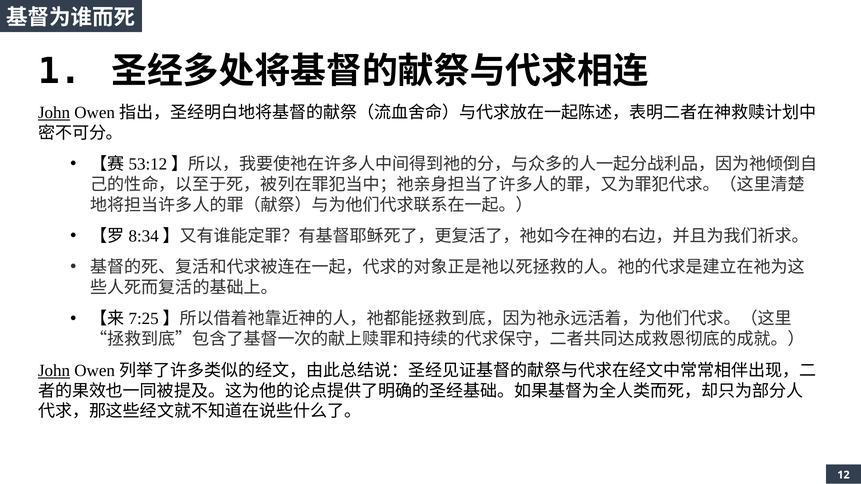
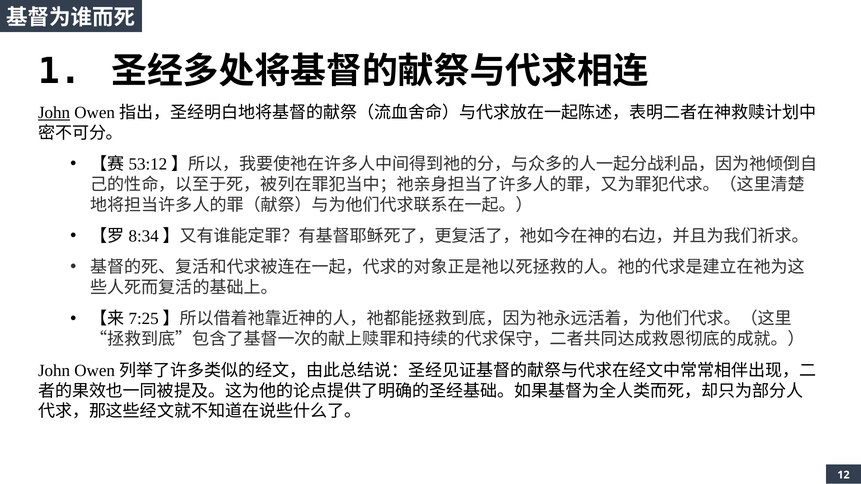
John at (54, 371) underline: present -> none
